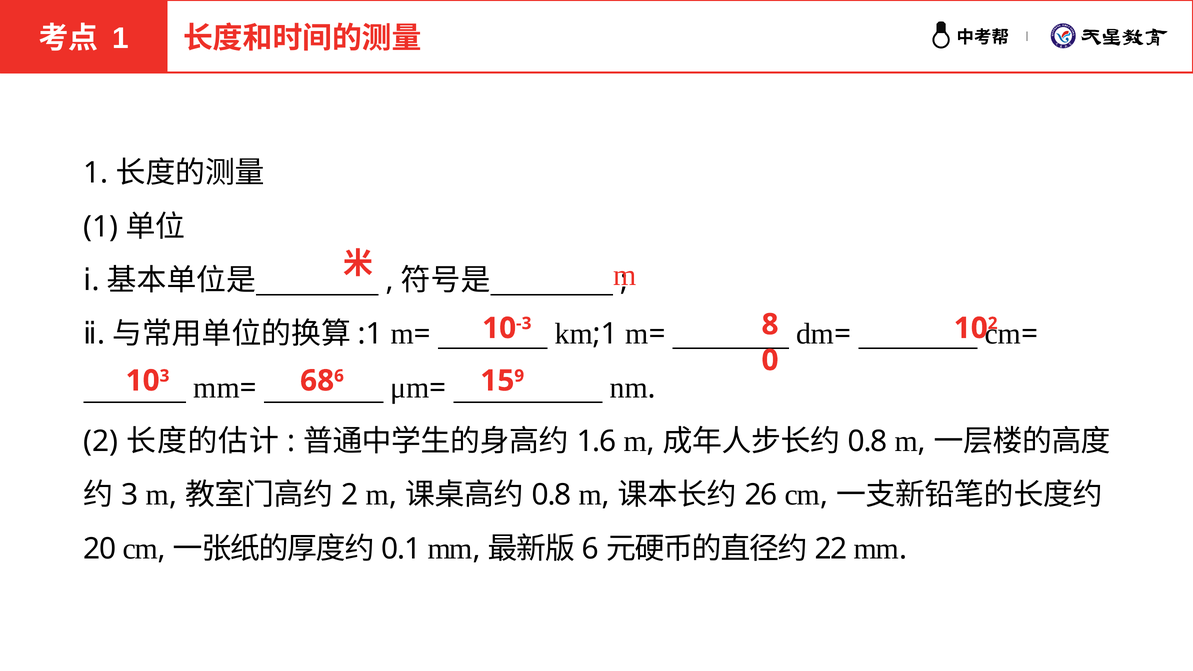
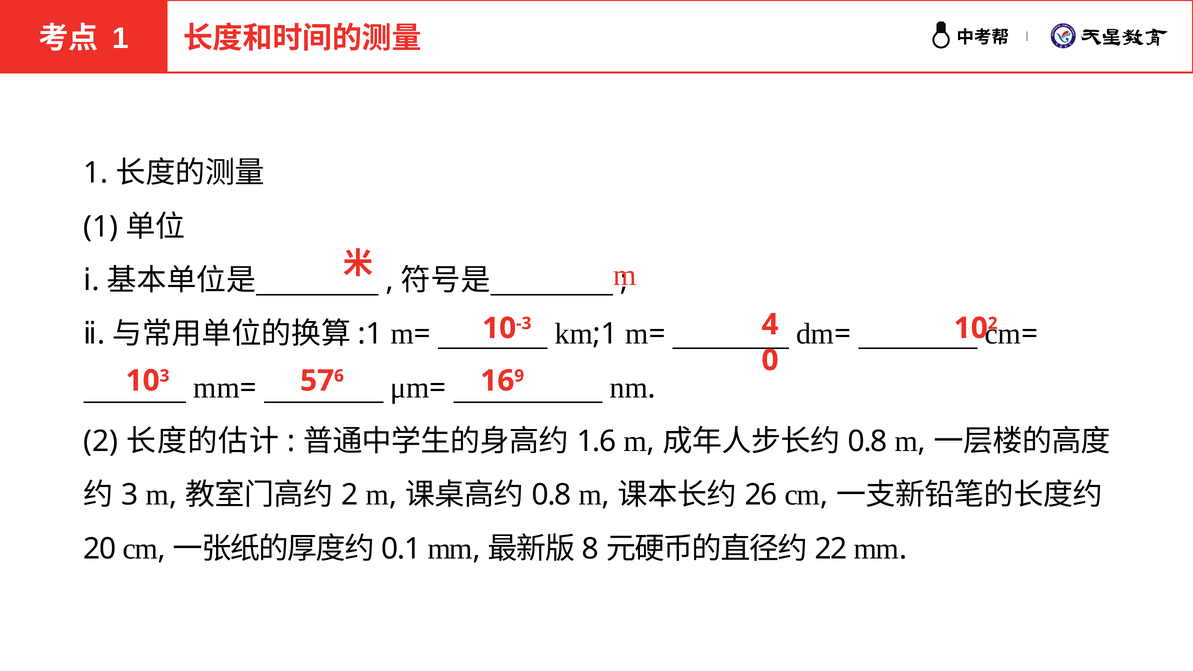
8: 8 -> 4
68: 68 -> 57
15: 15 -> 16
6 at (591, 549): 6 -> 8
